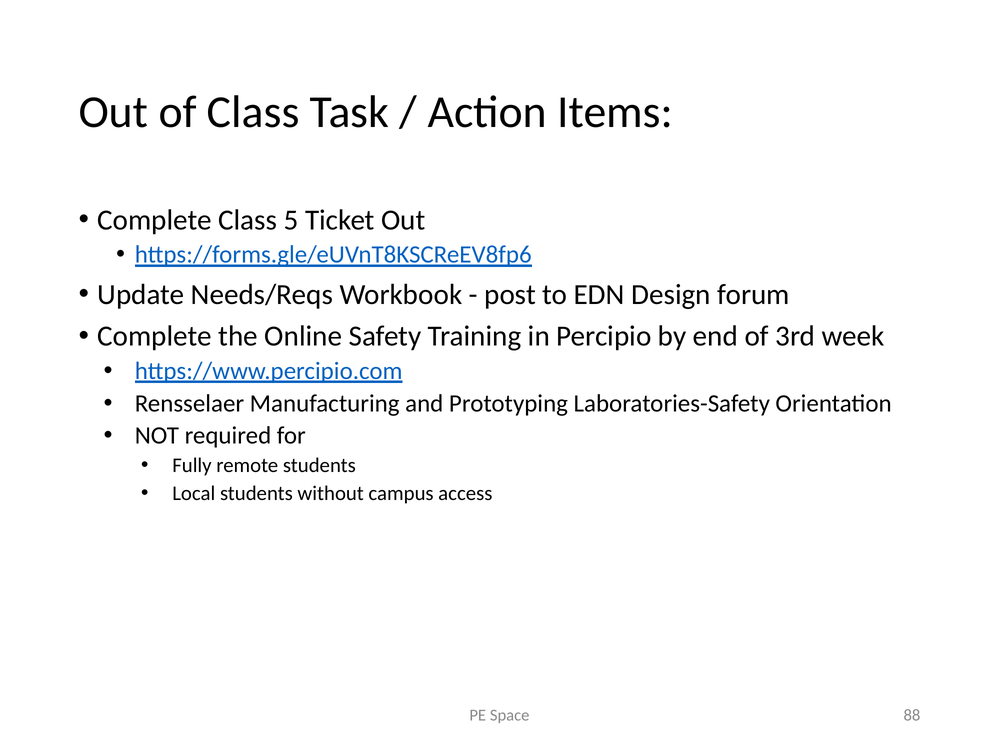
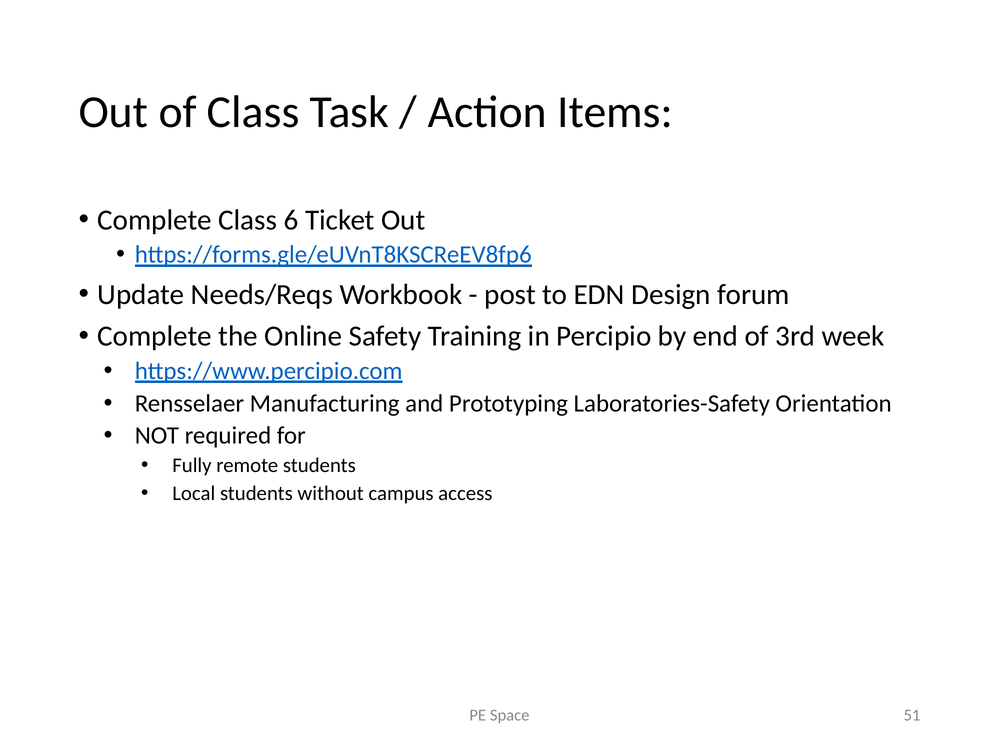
5: 5 -> 6
88: 88 -> 51
